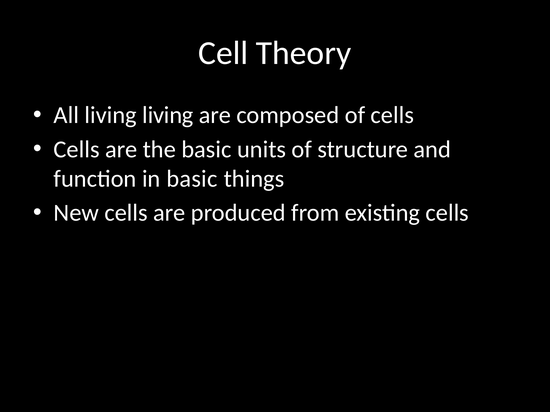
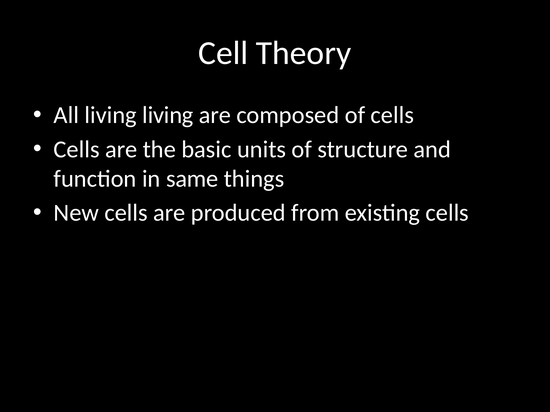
in basic: basic -> same
